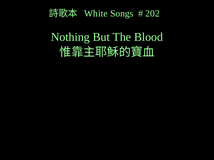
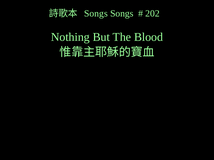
White at (96, 14): White -> Songs
